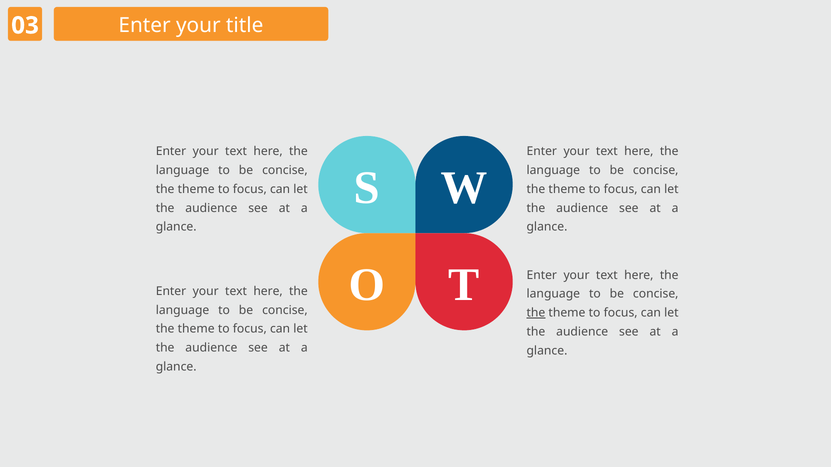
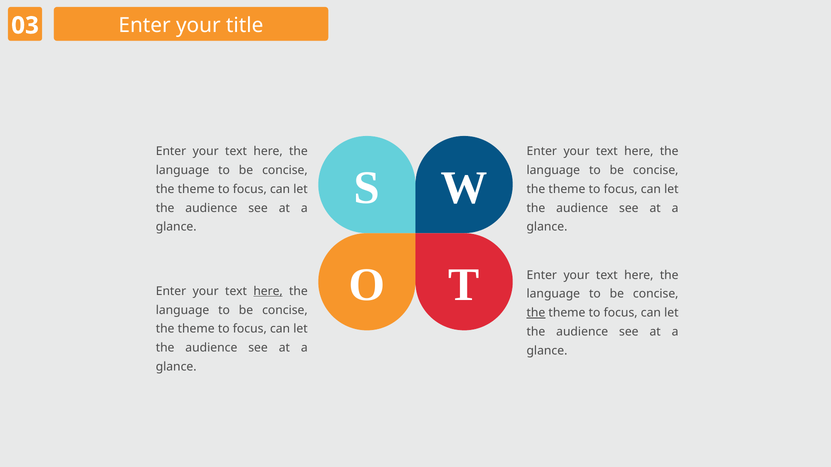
here at (268, 291) underline: none -> present
